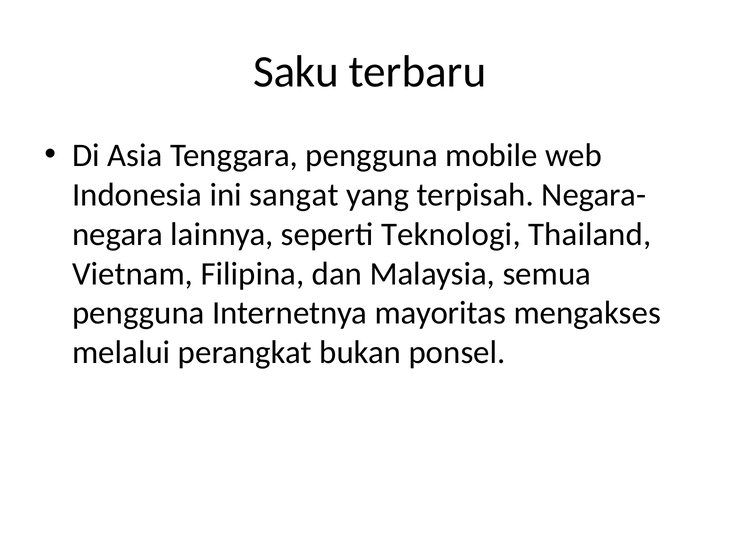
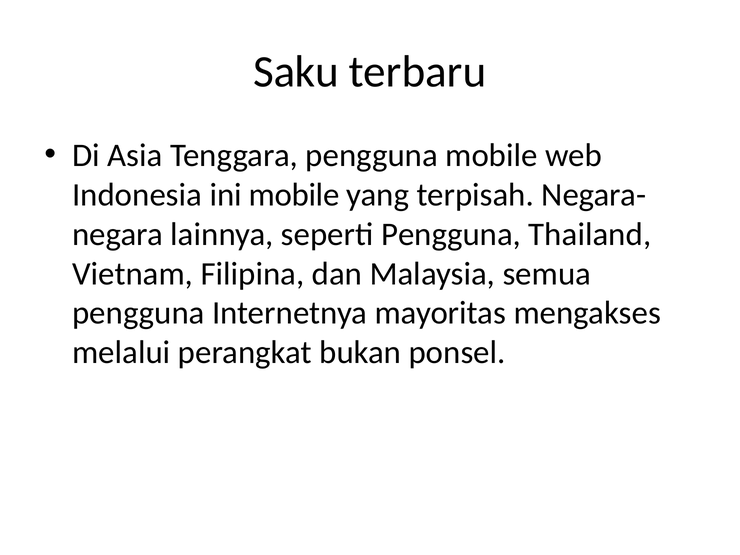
ini sangat: sangat -> mobile
seperti Teknologi: Teknologi -> Pengguna
